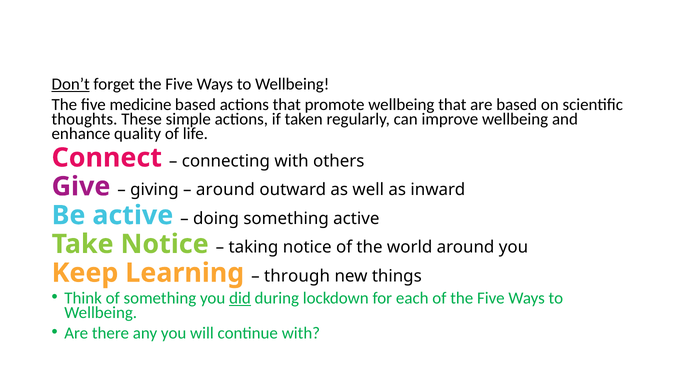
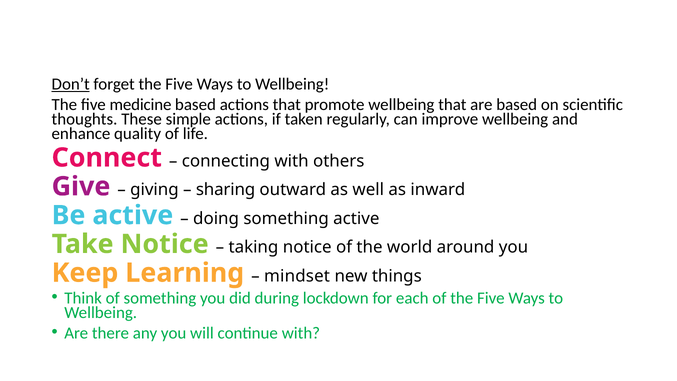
around at (225, 190): around -> sharing
through: through -> mindset
did underline: present -> none
